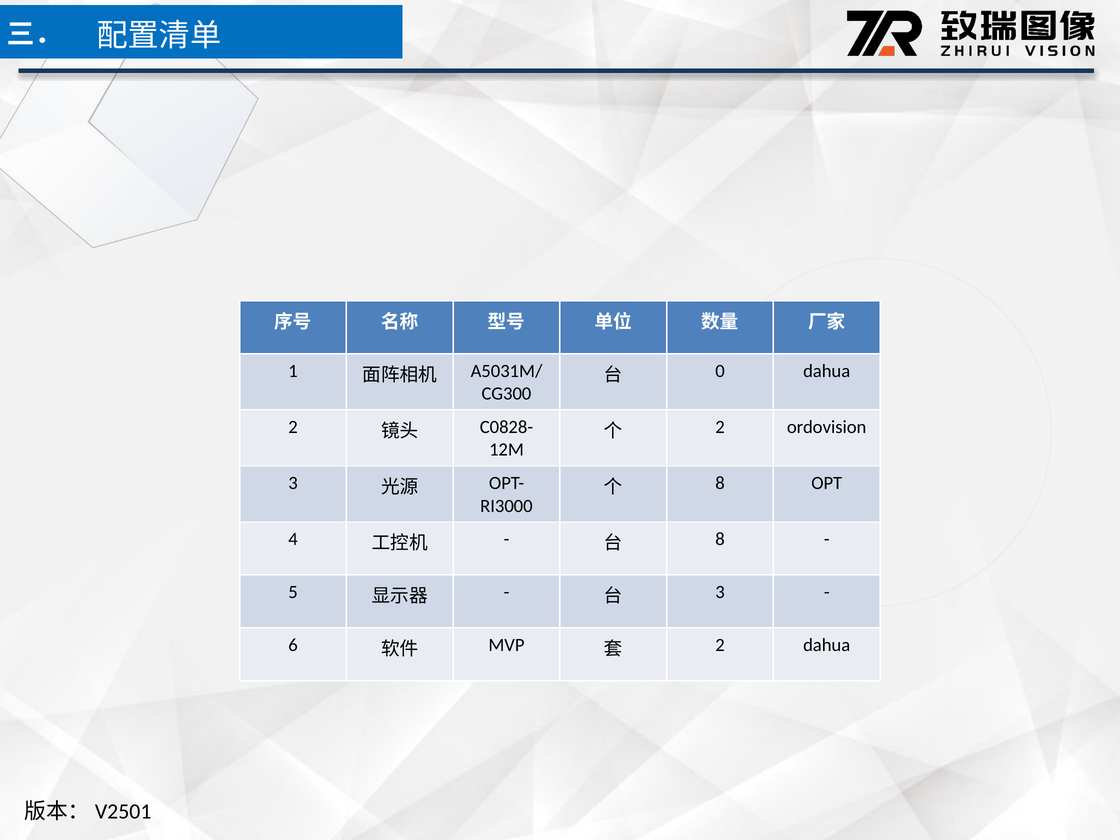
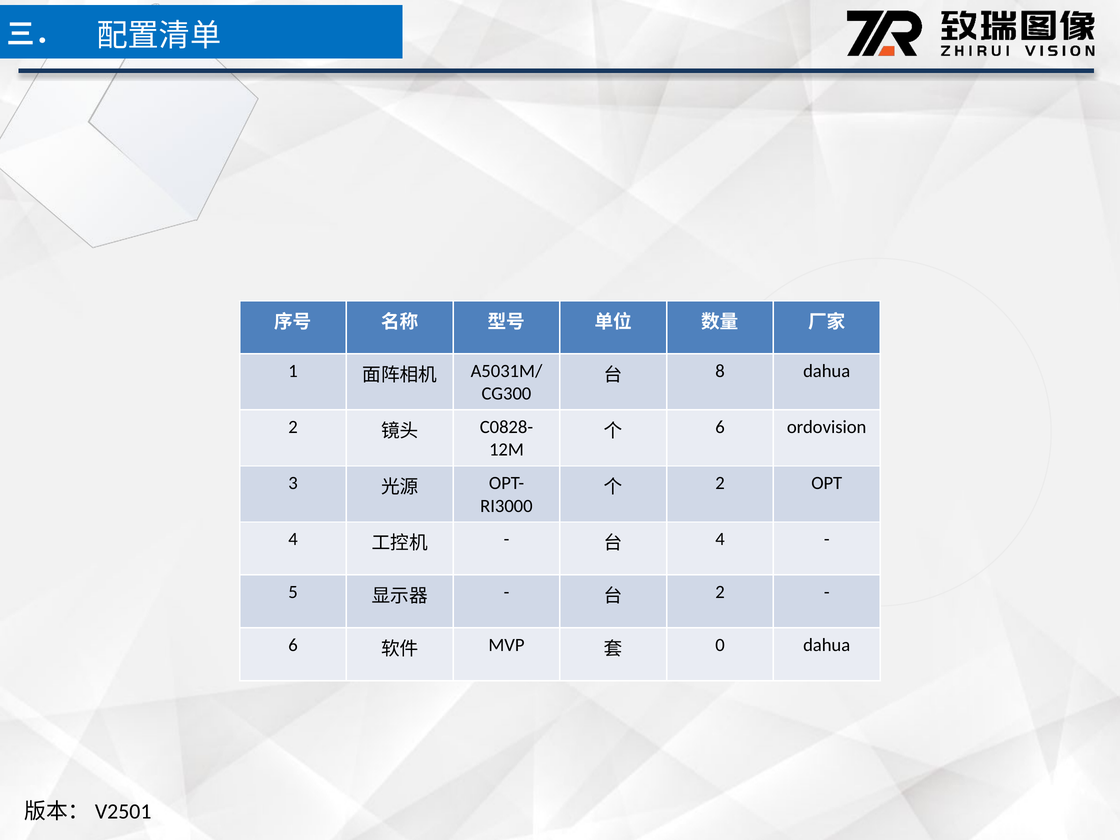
0: 0 -> 8
2 at (720, 427): 2 -> 6
8 at (720, 483): 8 -> 2
8 at (720, 539): 8 -> 4
3 at (720, 592): 3 -> 2
2 at (720, 645): 2 -> 0
